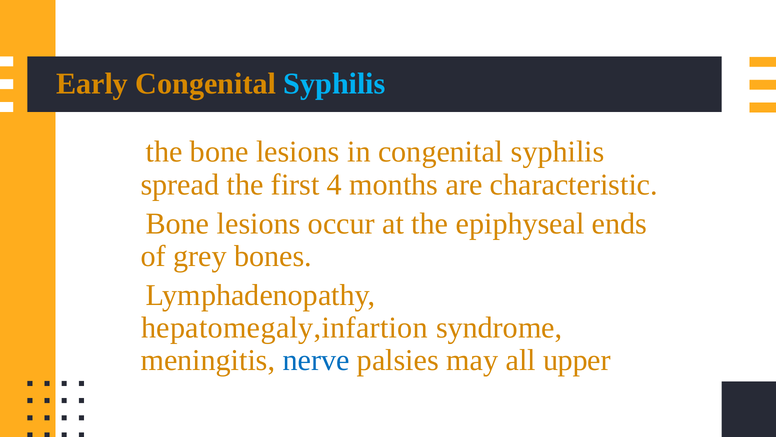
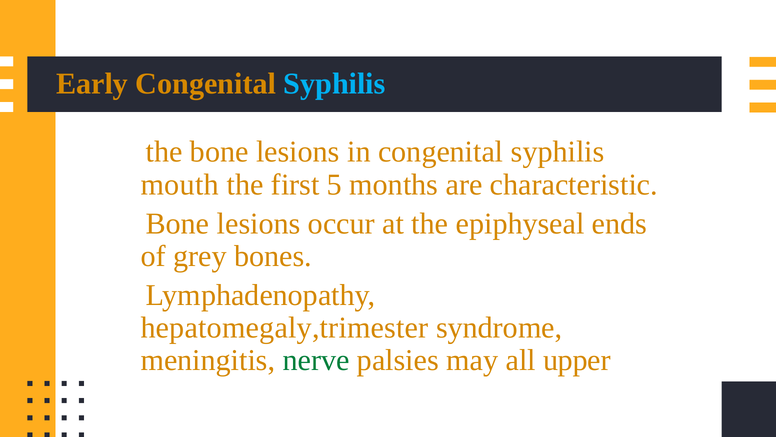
spread: spread -> mouth
4: 4 -> 5
hepatomegaly,infartion: hepatomegaly,infartion -> hepatomegaly,trimester
nerve colour: blue -> green
